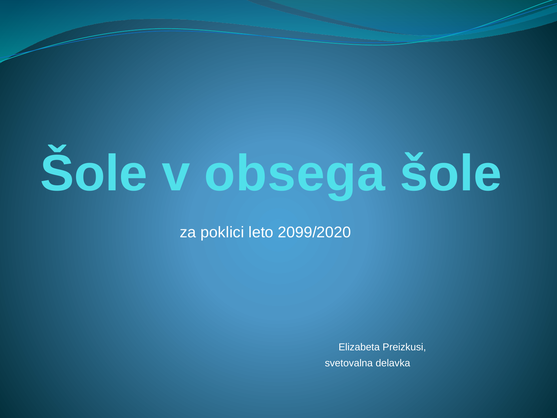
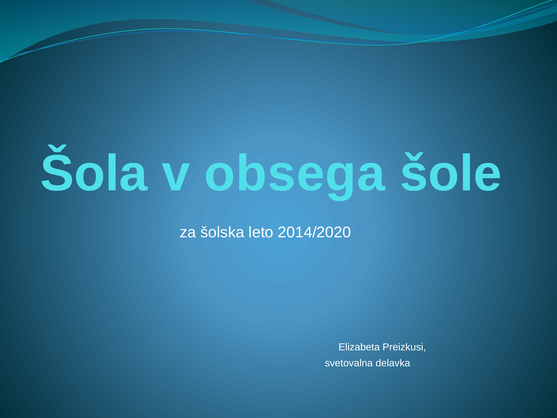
Šole at (94, 173): Šole -> Šola
poklici: poklici -> šolska
2099/2020: 2099/2020 -> 2014/2020
